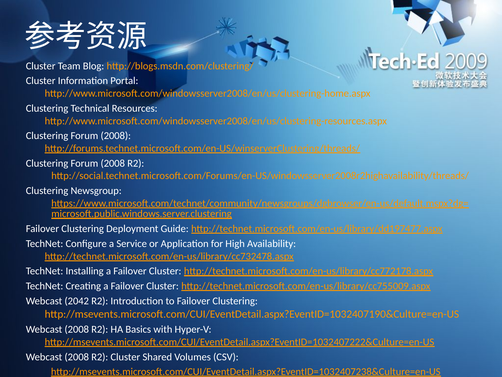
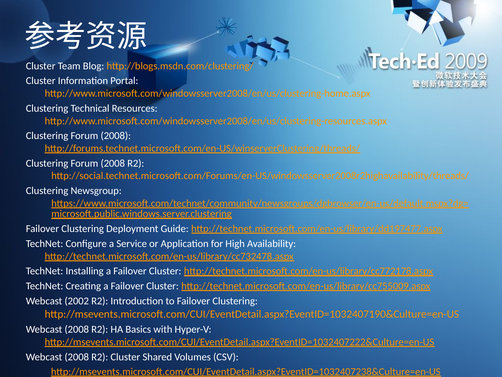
2042: 2042 -> 2002
